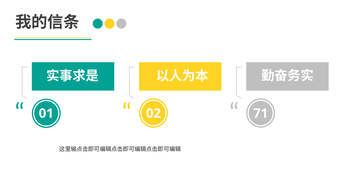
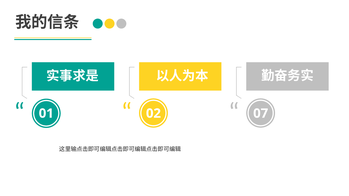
71: 71 -> 07
